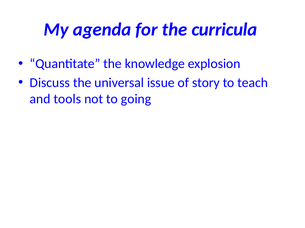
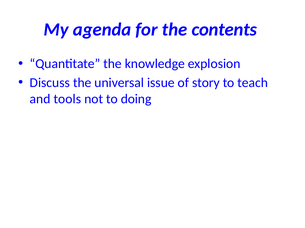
curricula: curricula -> contents
going: going -> doing
